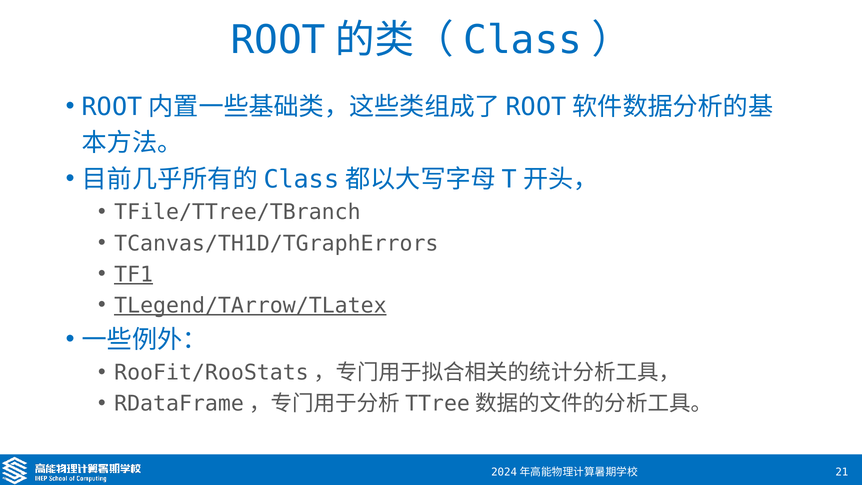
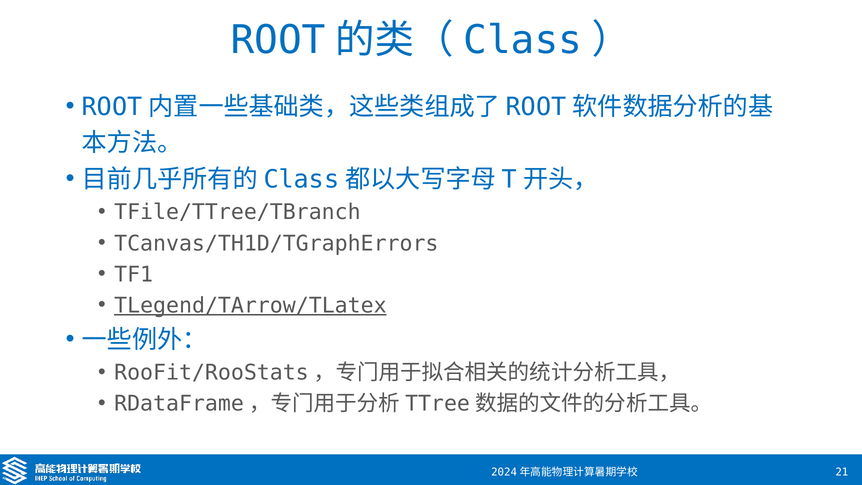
TF1 underline: present -> none
